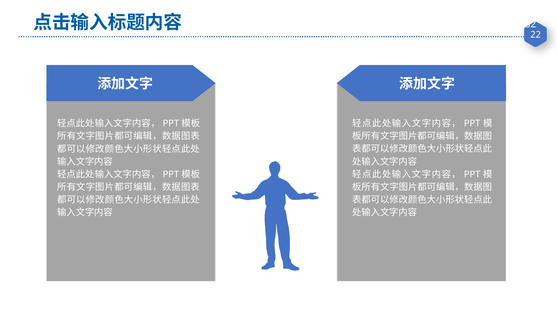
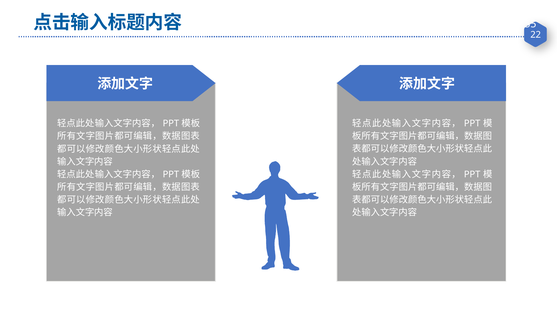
82: 82 -> 55
